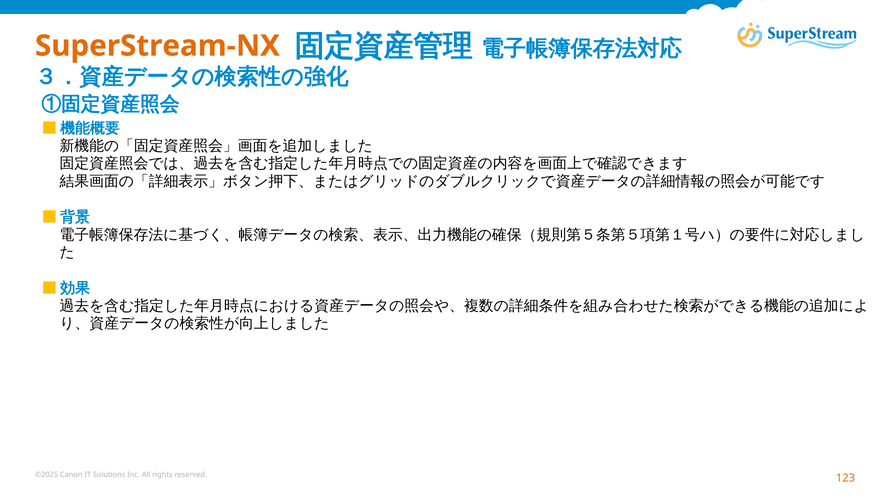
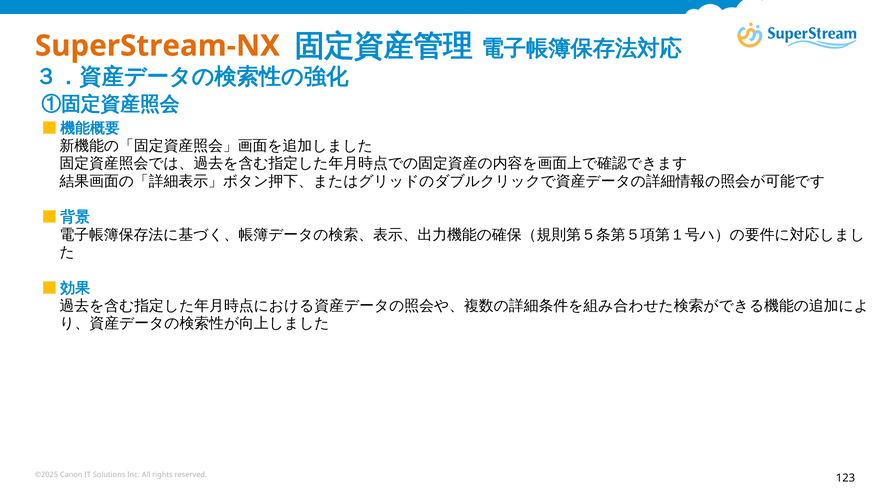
123 colour: orange -> black
